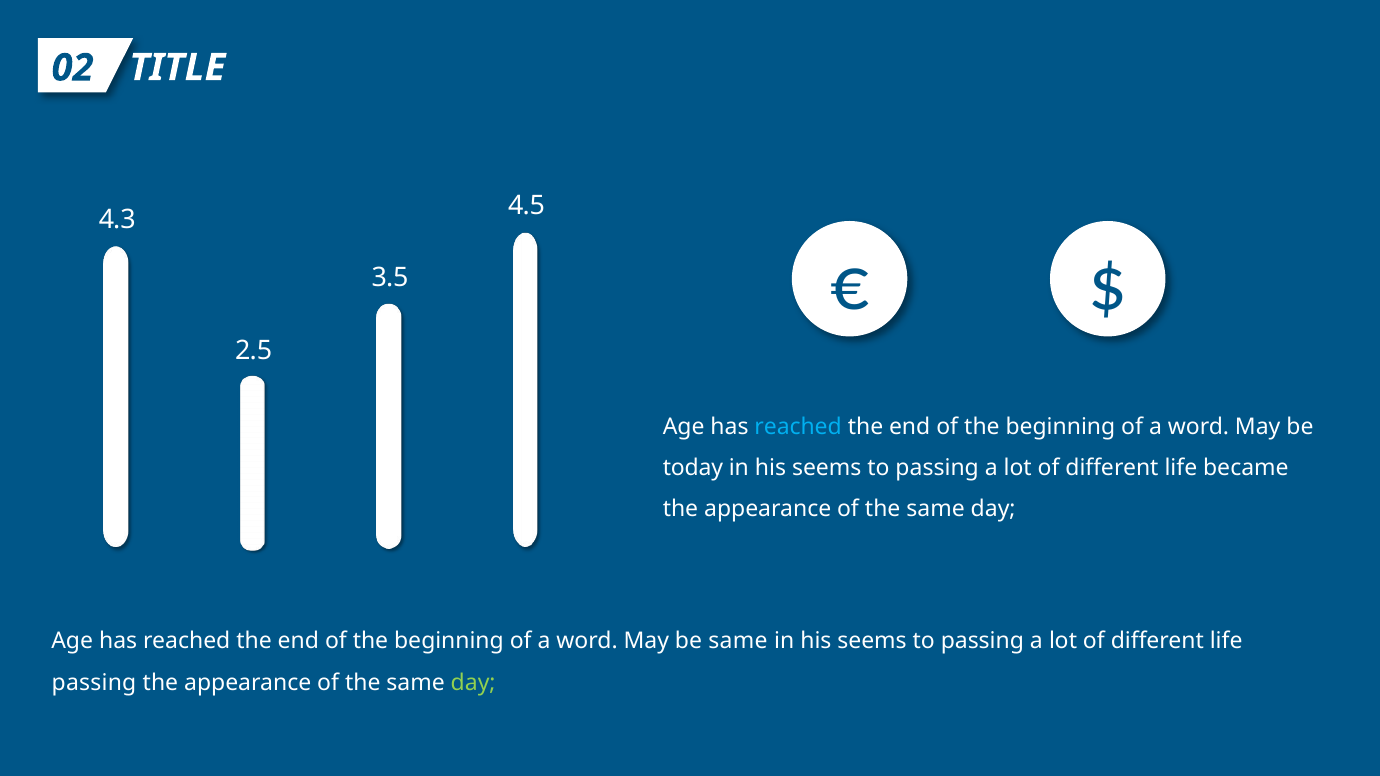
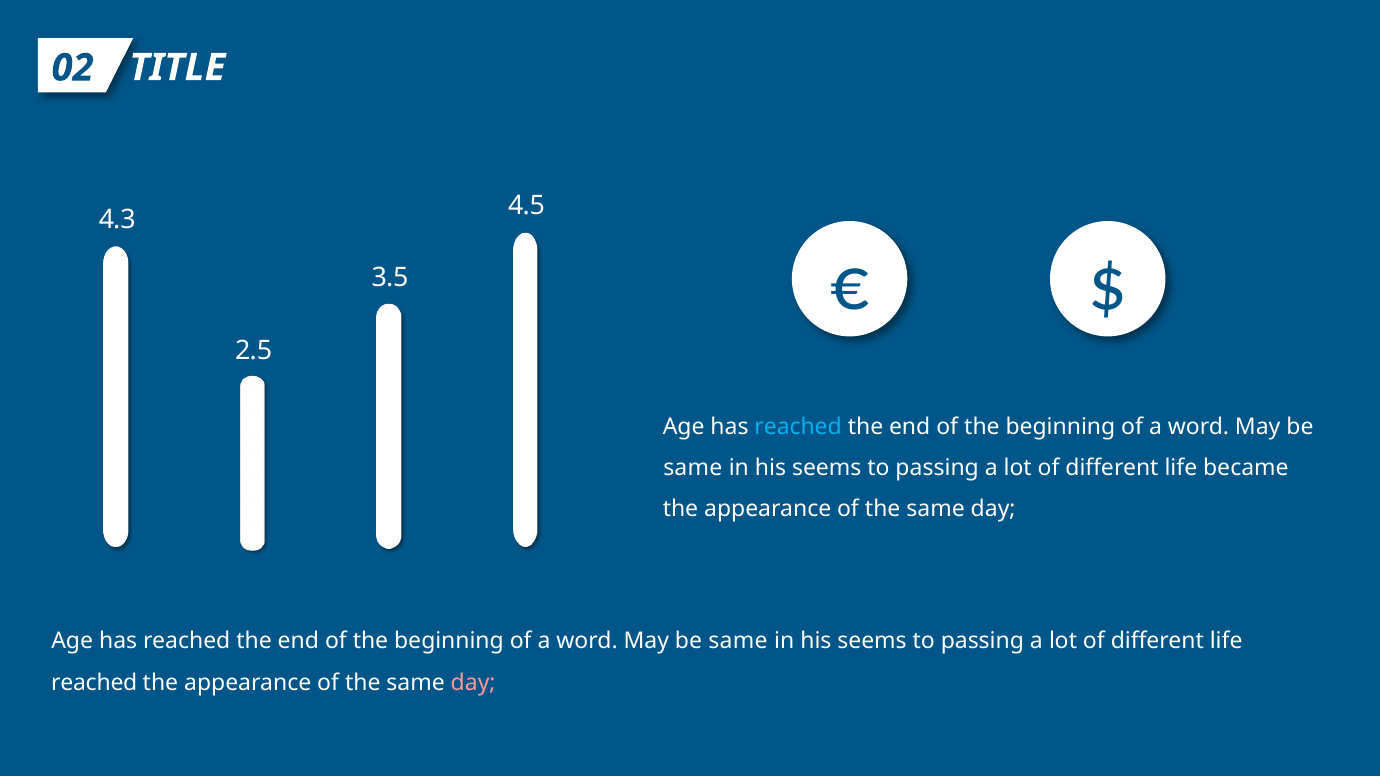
today at (693, 468): today -> same
passing at (94, 683): passing -> reached
day at (473, 683) colour: light green -> pink
